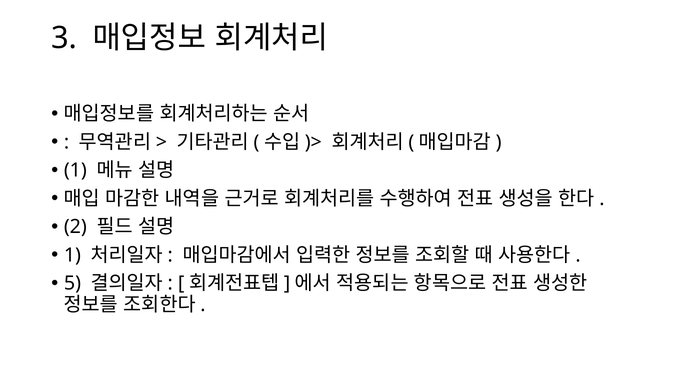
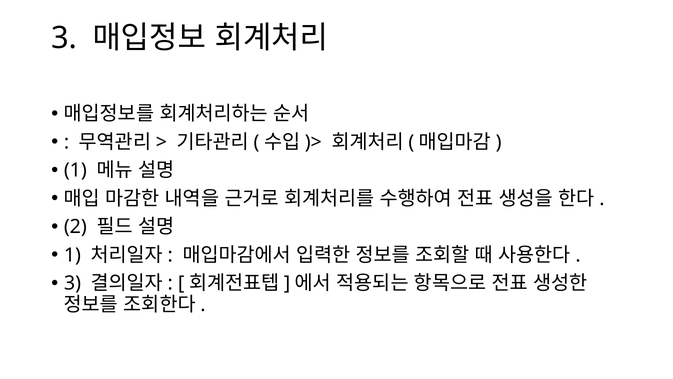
5 at (72, 283): 5 -> 3
